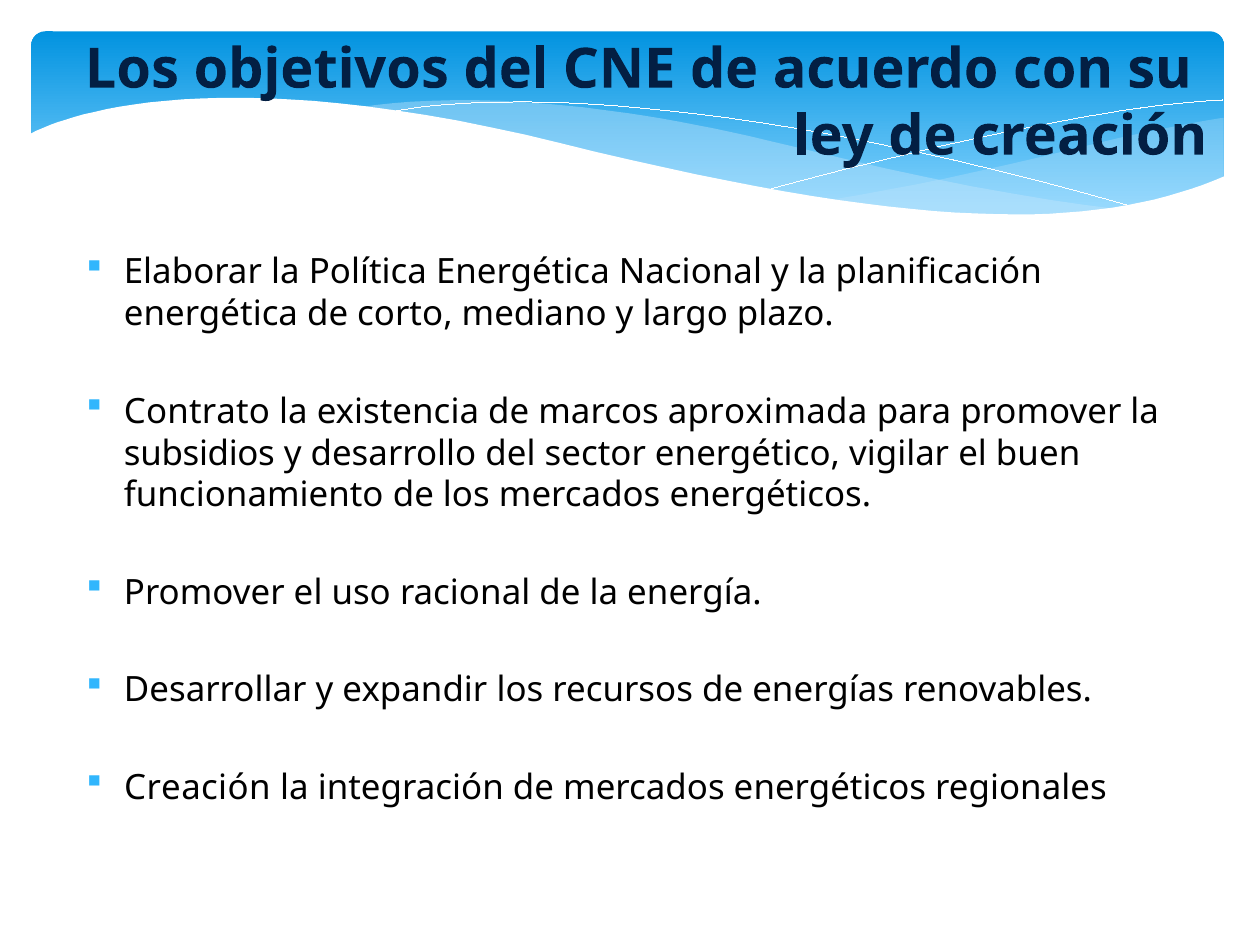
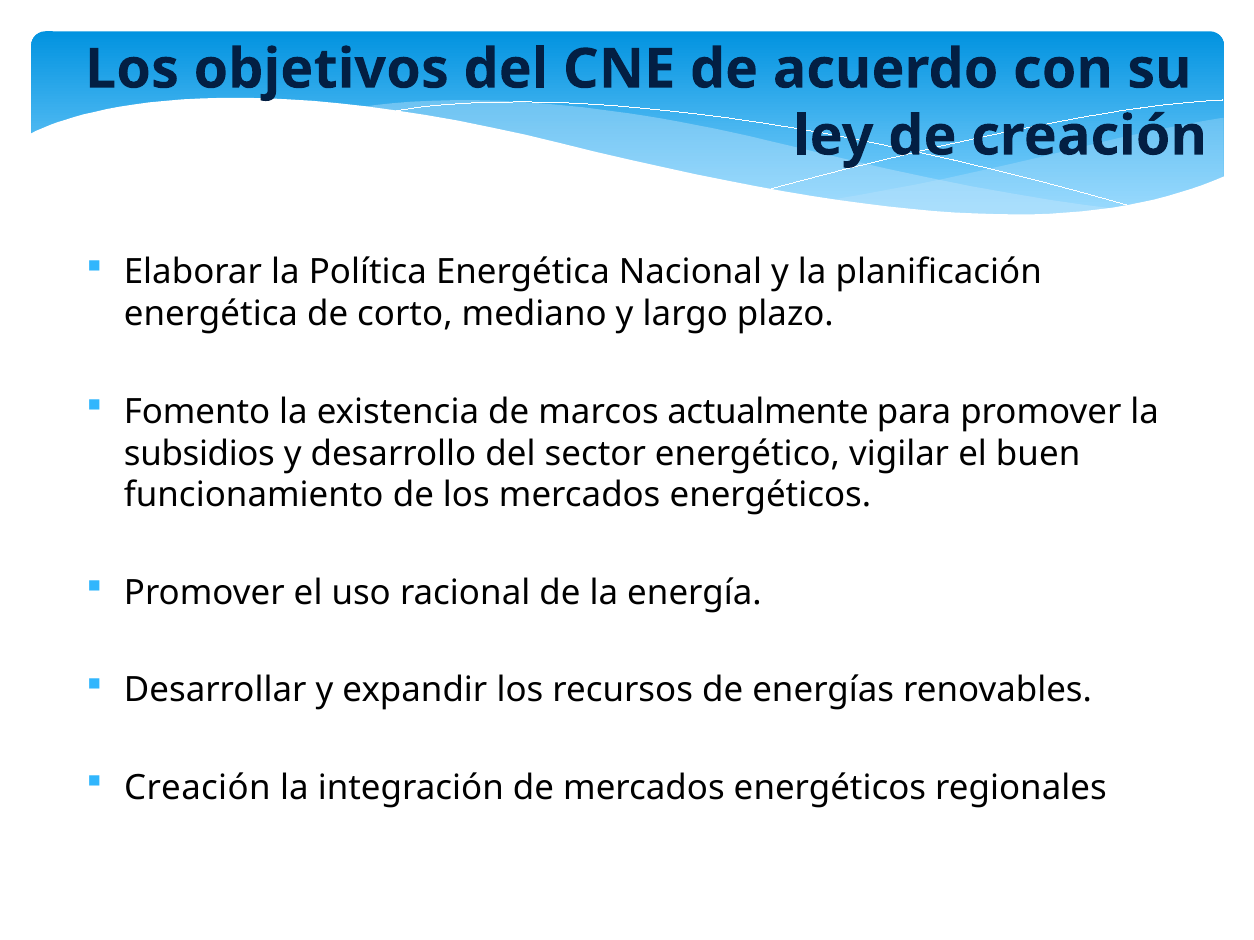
Contrato: Contrato -> Fomento
aproximada: aproximada -> actualmente
